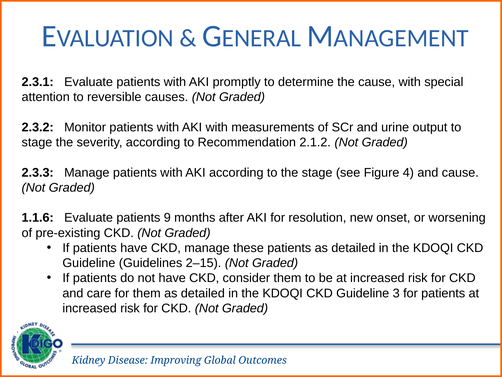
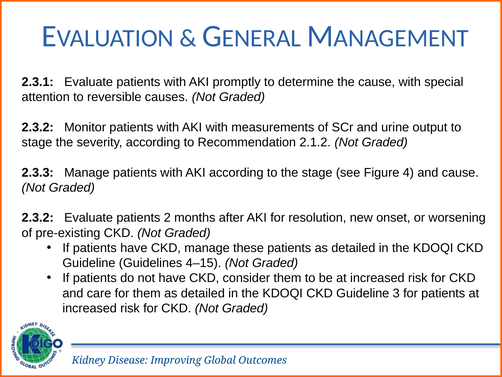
1.1.6 at (38, 218): 1.1.6 -> 2.3.2
9: 9 -> 2
2–15: 2–15 -> 4–15
